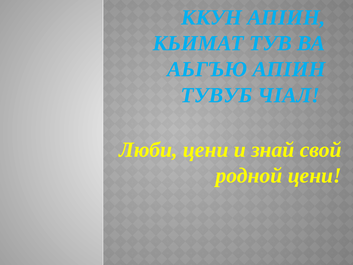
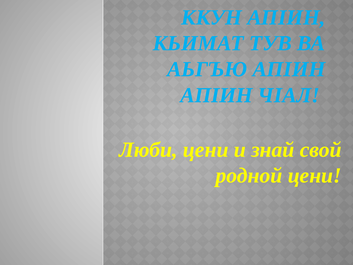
ТУВУБ at (216, 95): ТУВУБ -> АПIИН
